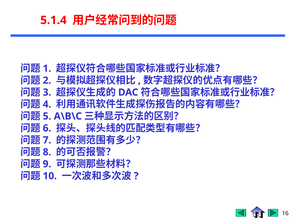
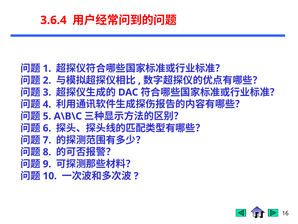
5.1.4: 5.1.4 -> 3.6.4
